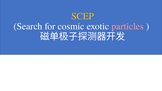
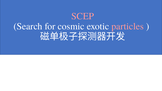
SCEP colour: yellow -> pink
